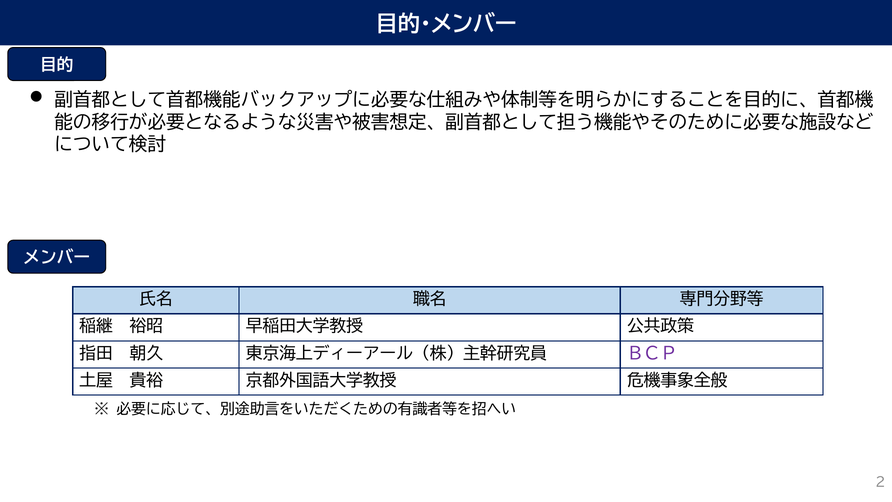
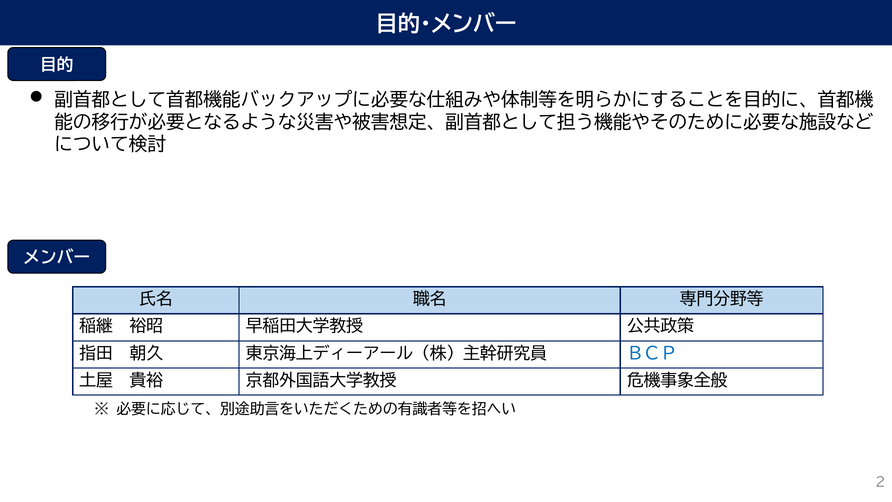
ＢＣＰ colour: purple -> blue
